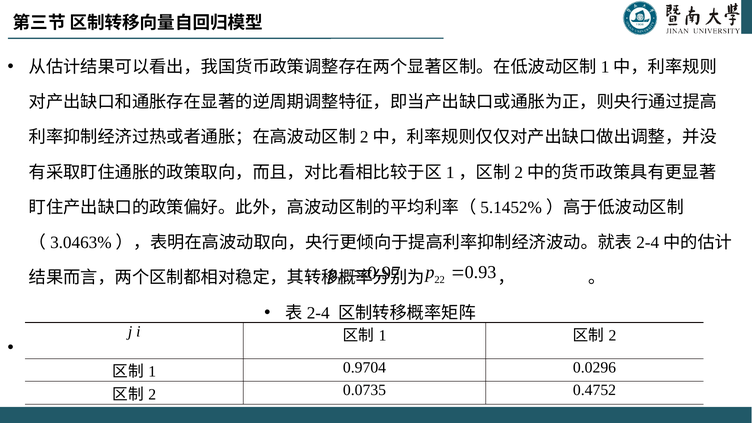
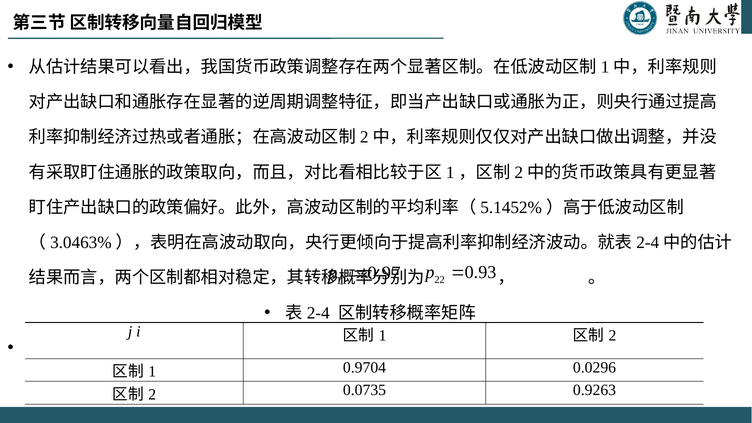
0.4752: 0.4752 -> 0.9263
